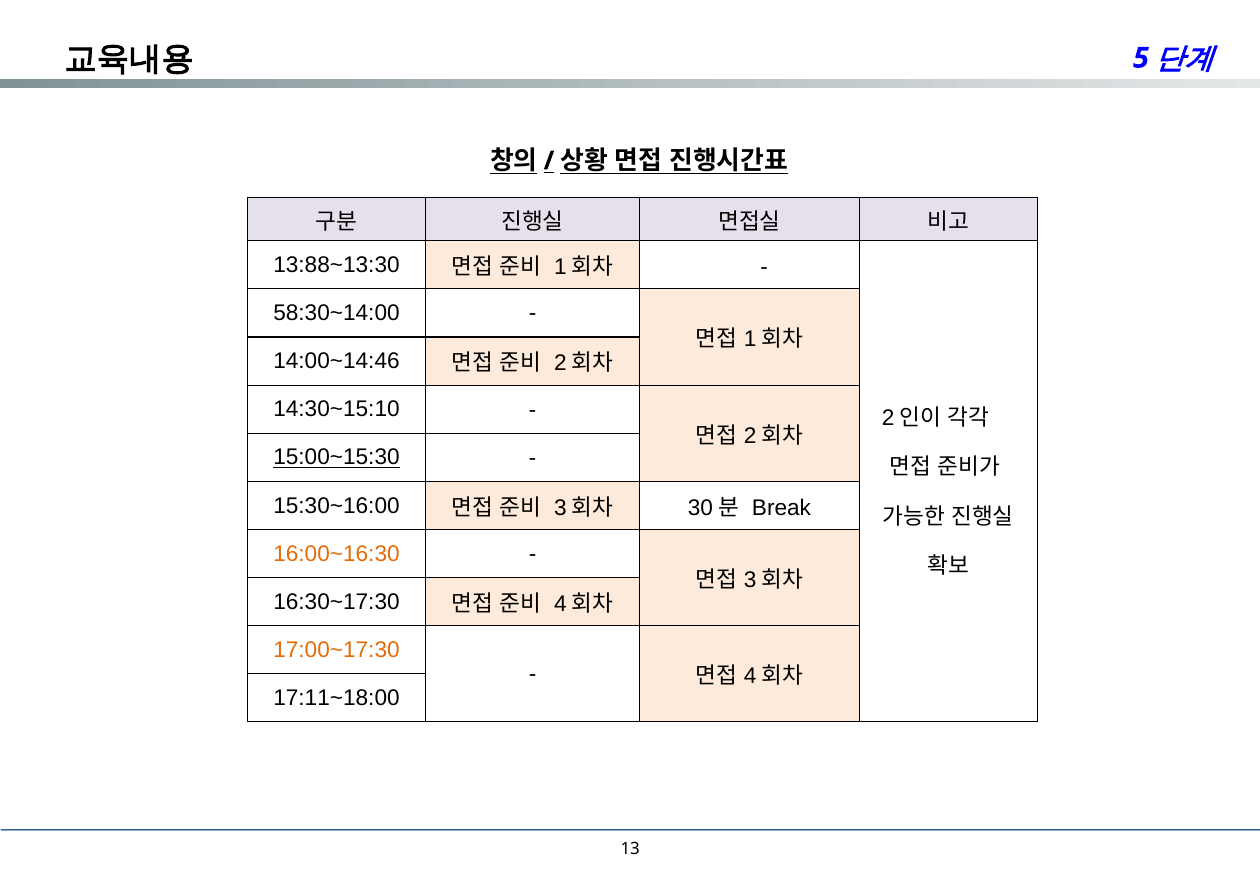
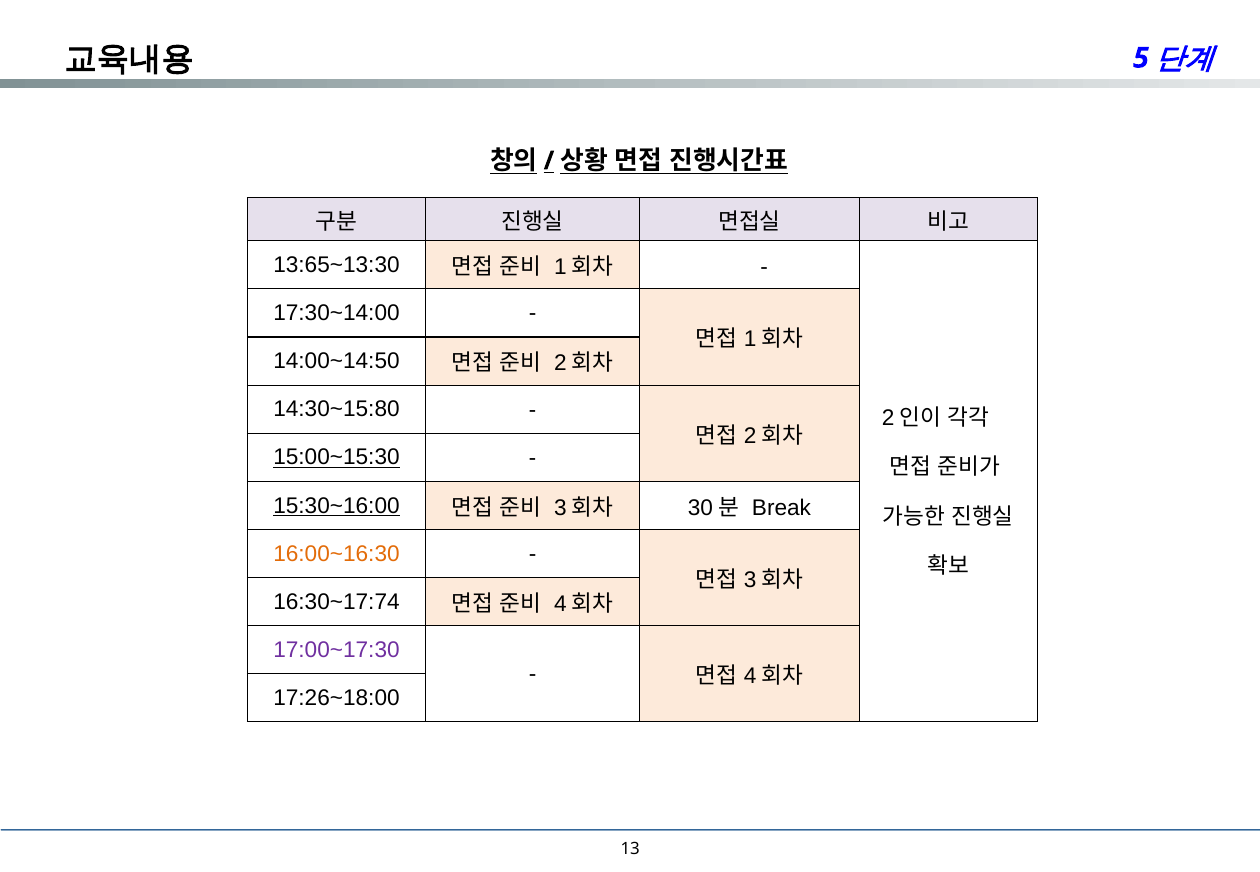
13:88~13:30: 13:88~13:30 -> 13:65~13:30
58:30~14:00: 58:30~14:00 -> 17:30~14:00
14:00~14:46: 14:00~14:46 -> 14:00~14:50
14:30~15:10: 14:30~15:10 -> 14:30~15:80
15:30~16:00 underline: none -> present
16:30~17:30: 16:30~17:30 -> 16:30~17:74
17:00~17:30 colour: orange -> purple
17:11~18:00: 17:11~18:00 -> 17:26~18:00
